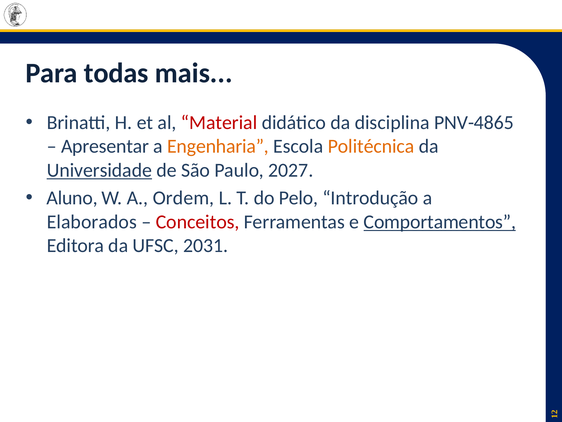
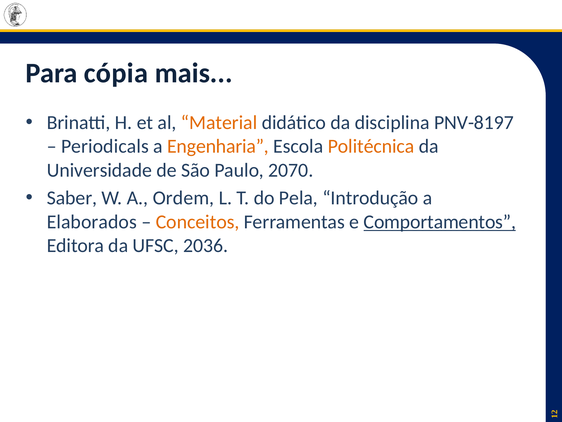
todas: todas -> cópia
Material colour: red -> orange
PNV-4865: PNV-4865 -> PNV-8197
Apresentar: Apresentar -> Periodicals
Universidade underline: present -> none
2027: 2027 -> 2070
Aluno: Aluno -> Saber
Pelo: Pelo -> Pela
Conceitos colour: red -> orange
2031: 2031 -> 2036
